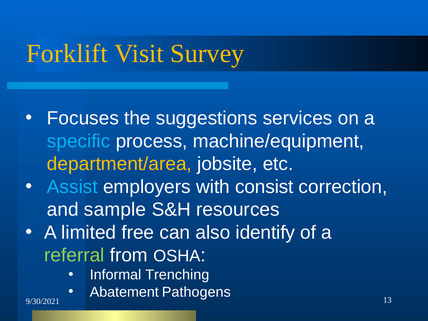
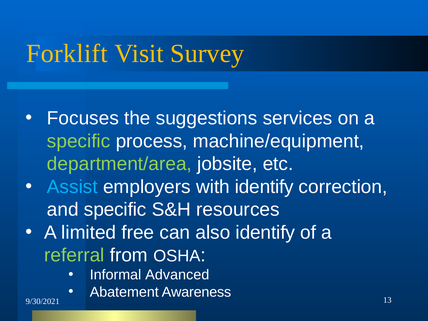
specific at (79, 141) colour: light blue -> light green
department/area colour: yellow -> light green
with consist: consist -> identify
and sample: sample -> specific
Trenching: Trenching -> Advanced
Pathogens: Pathogens -> Awareness
